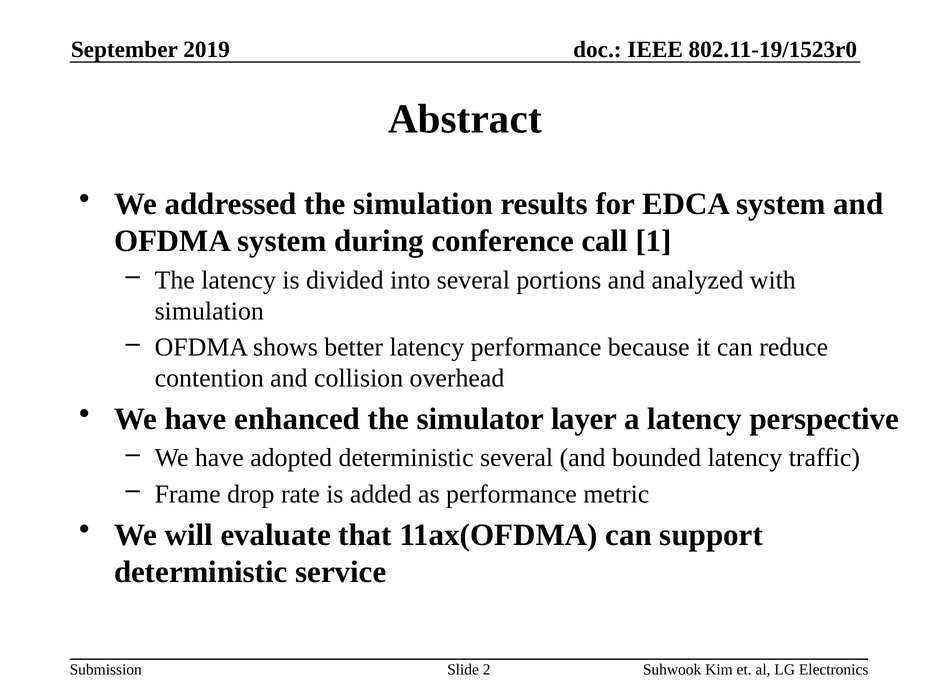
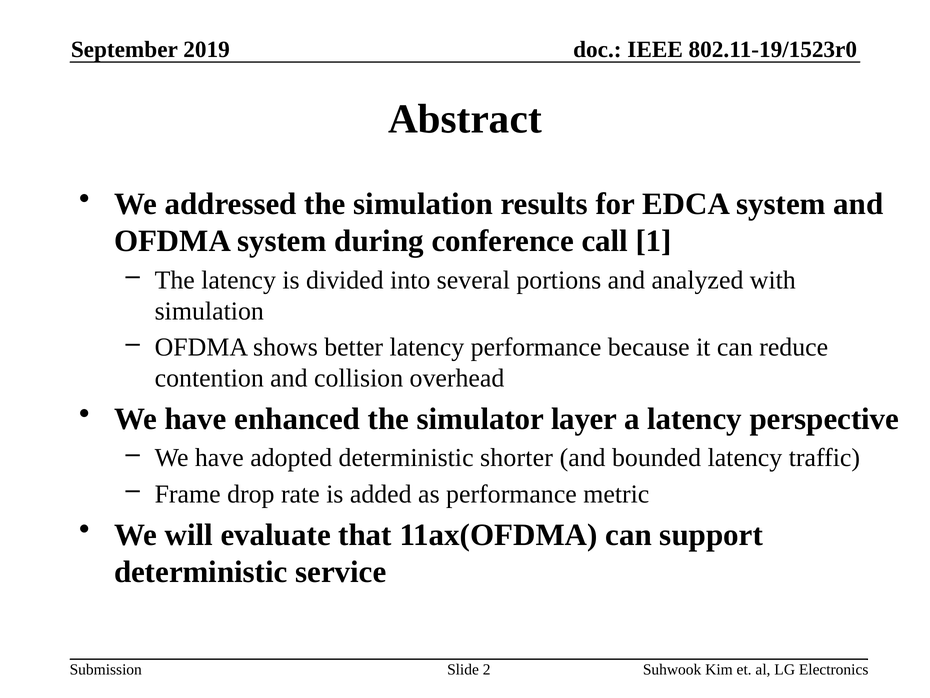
deterministic several: several -> shorter
